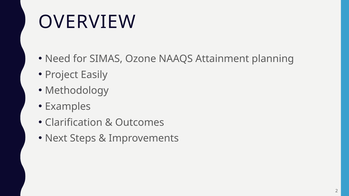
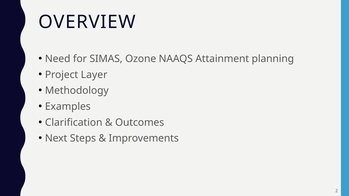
Easily: Easily -> Layer
